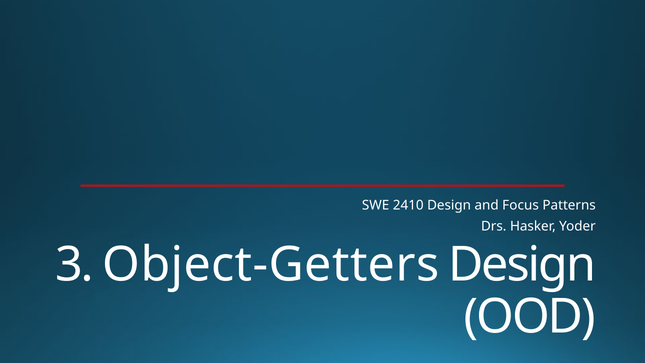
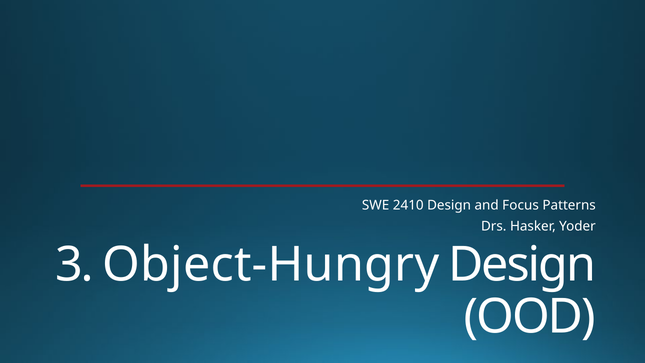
Object-Getters: Object-Getters -> Object-Hungry
